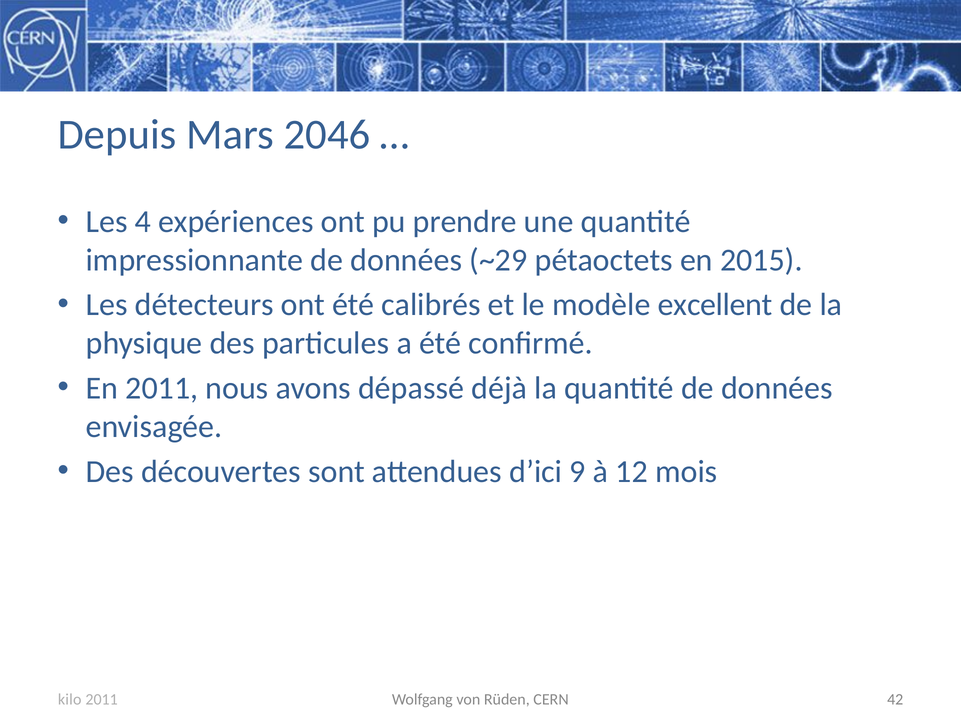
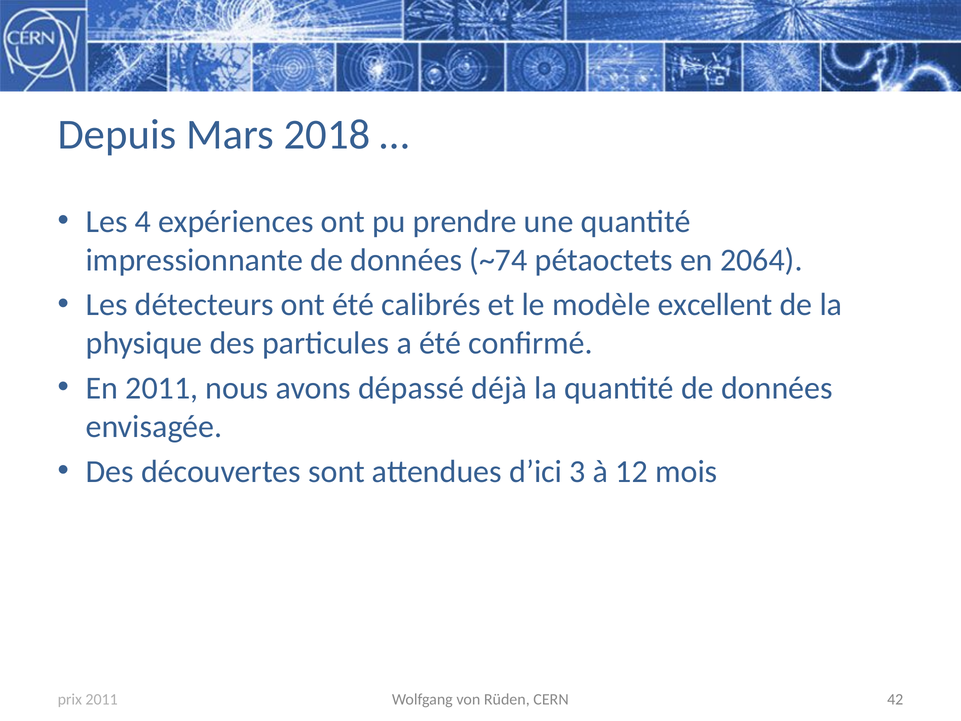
2046: 2046 -> 2018
~29: ~29 -> ~74
2015: 2015 -> 2064
9: 9 -> 3
kilo: kilo -> prix
